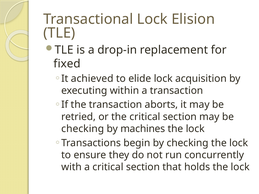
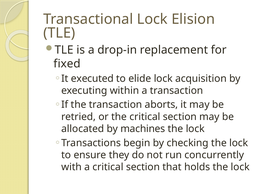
achieved: achieved -> executed
checking at (83, 129): checking -> allocated
